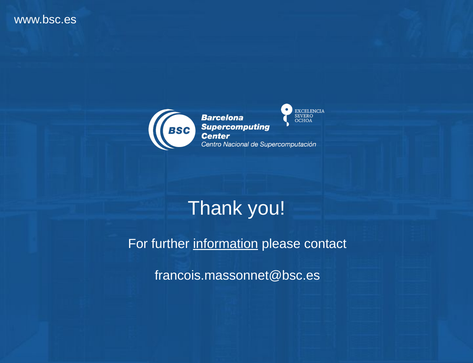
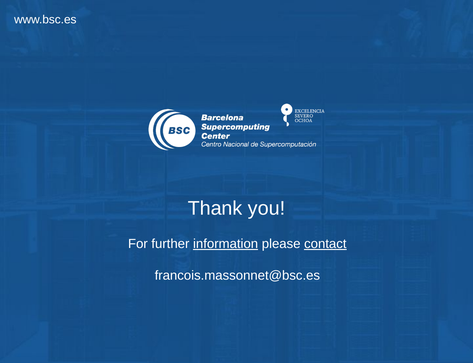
contact underline: none -> present
